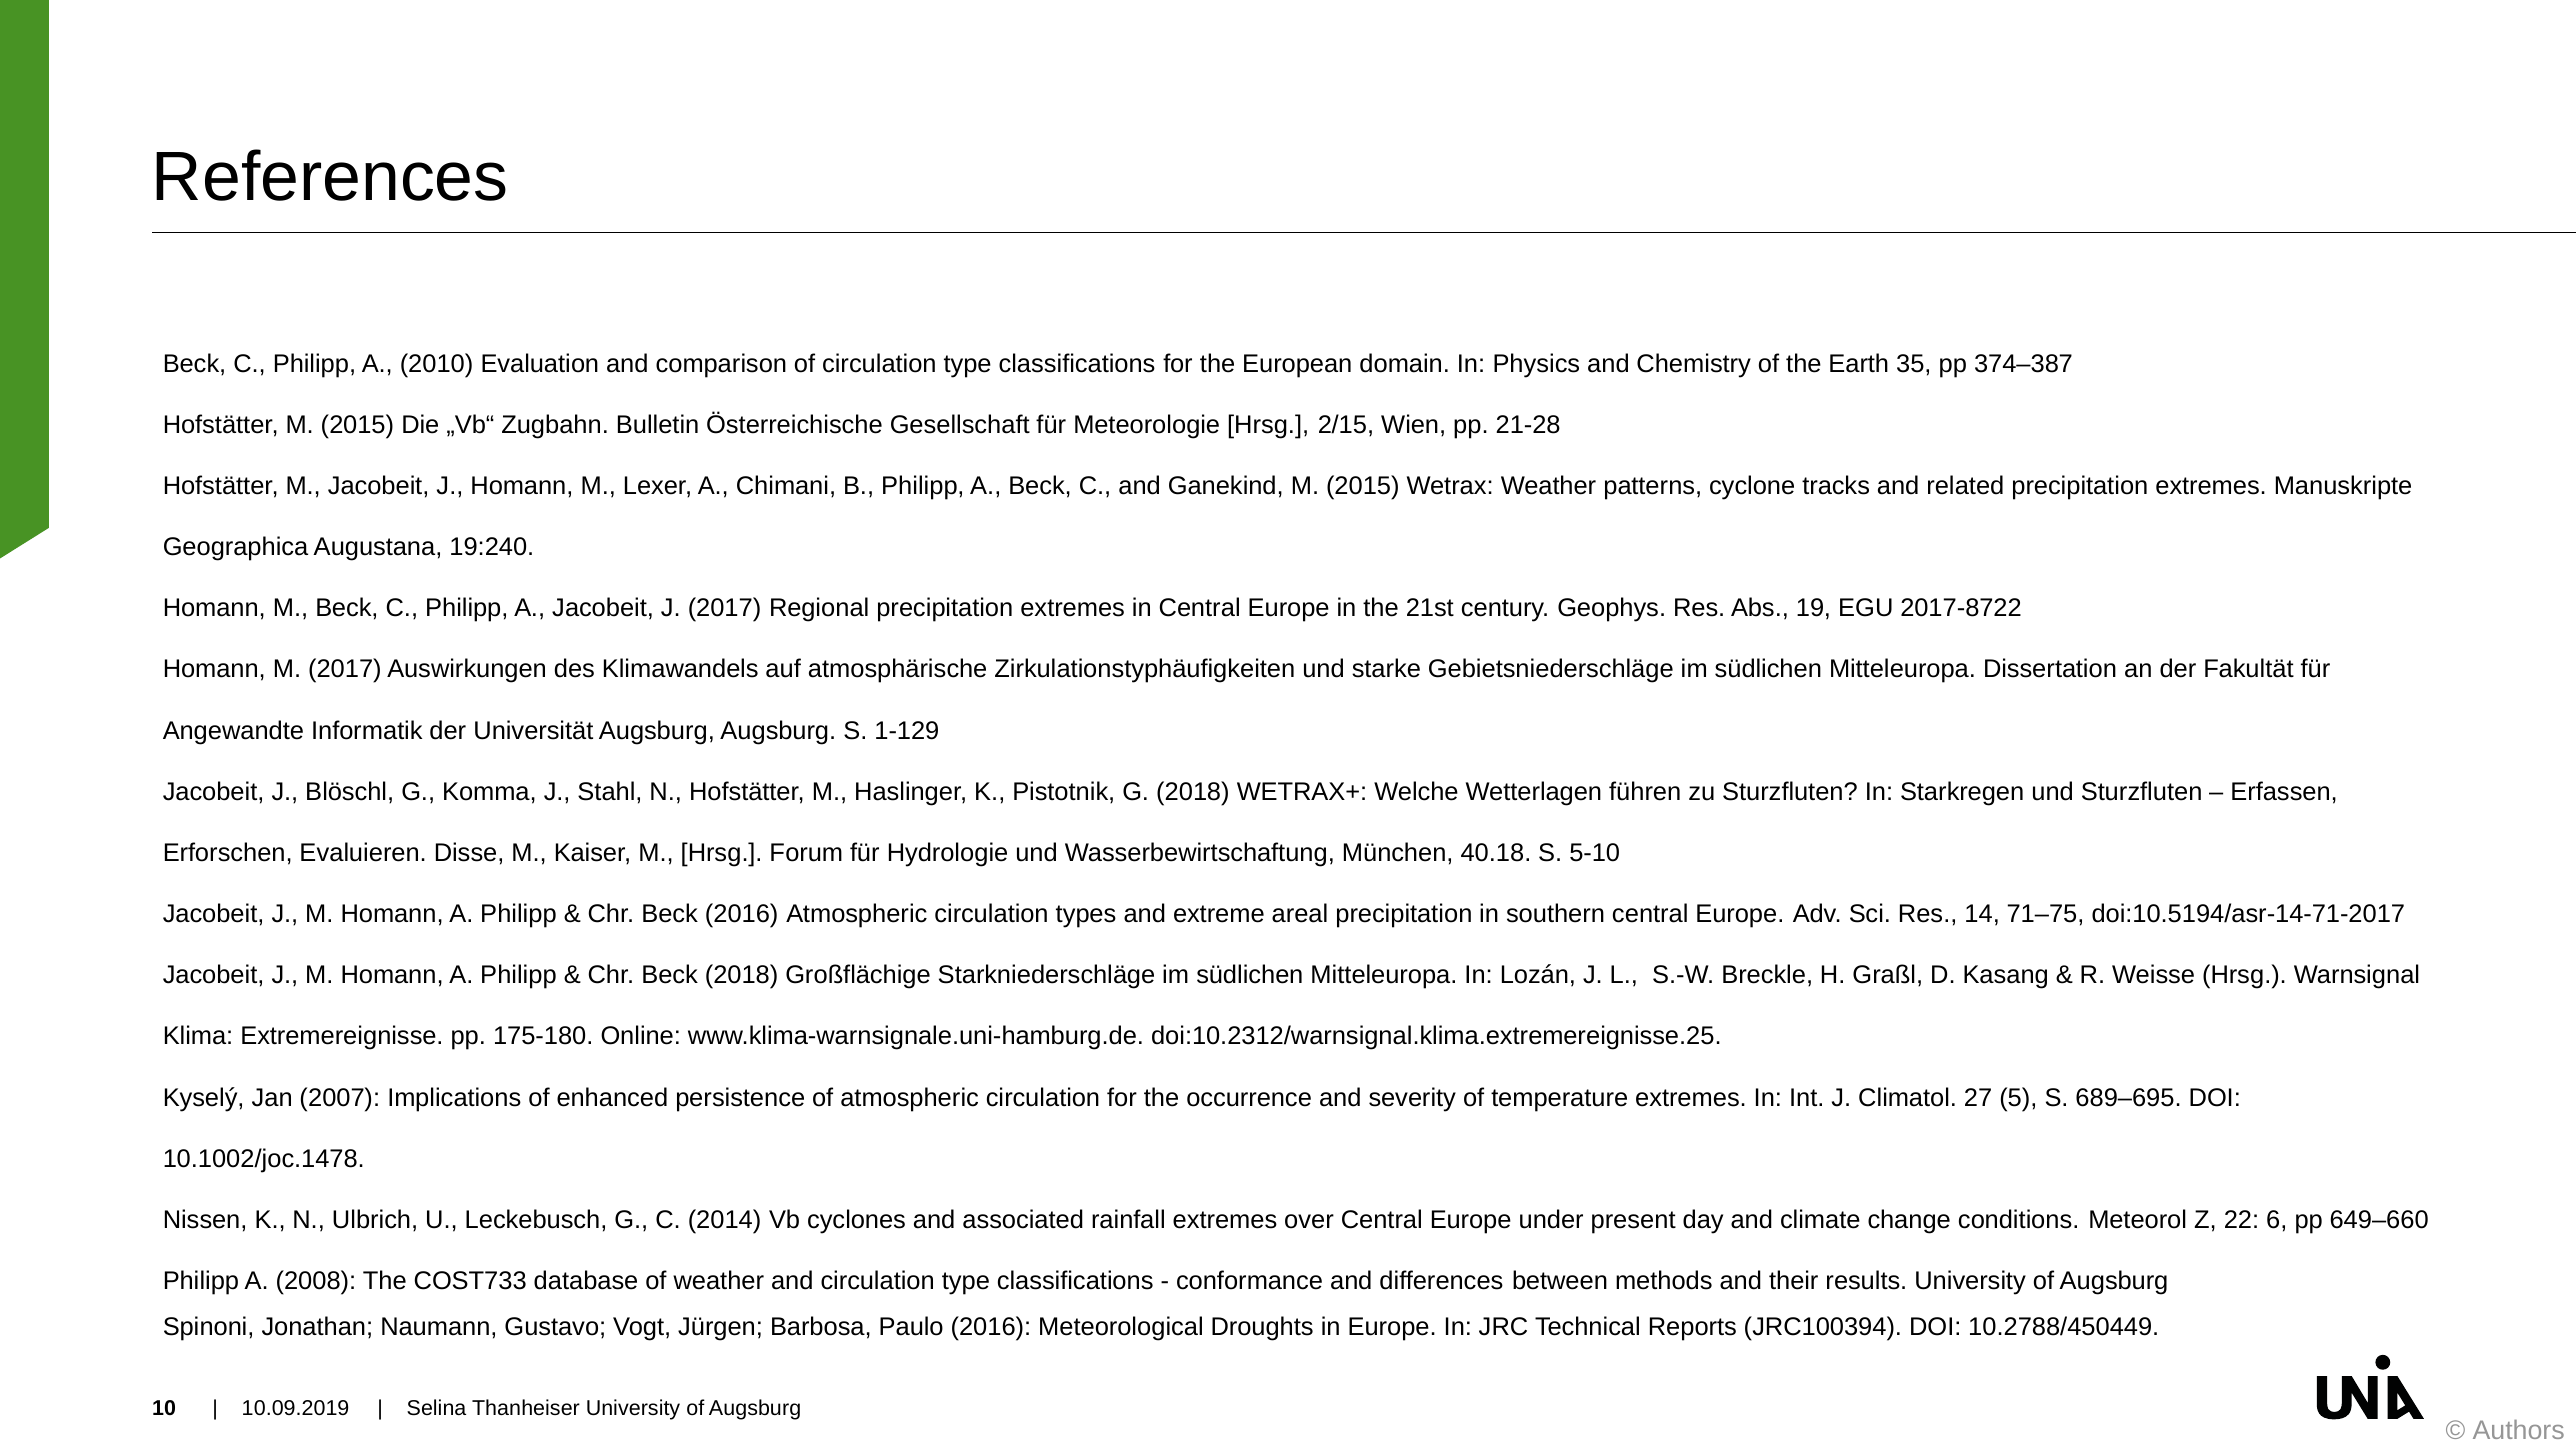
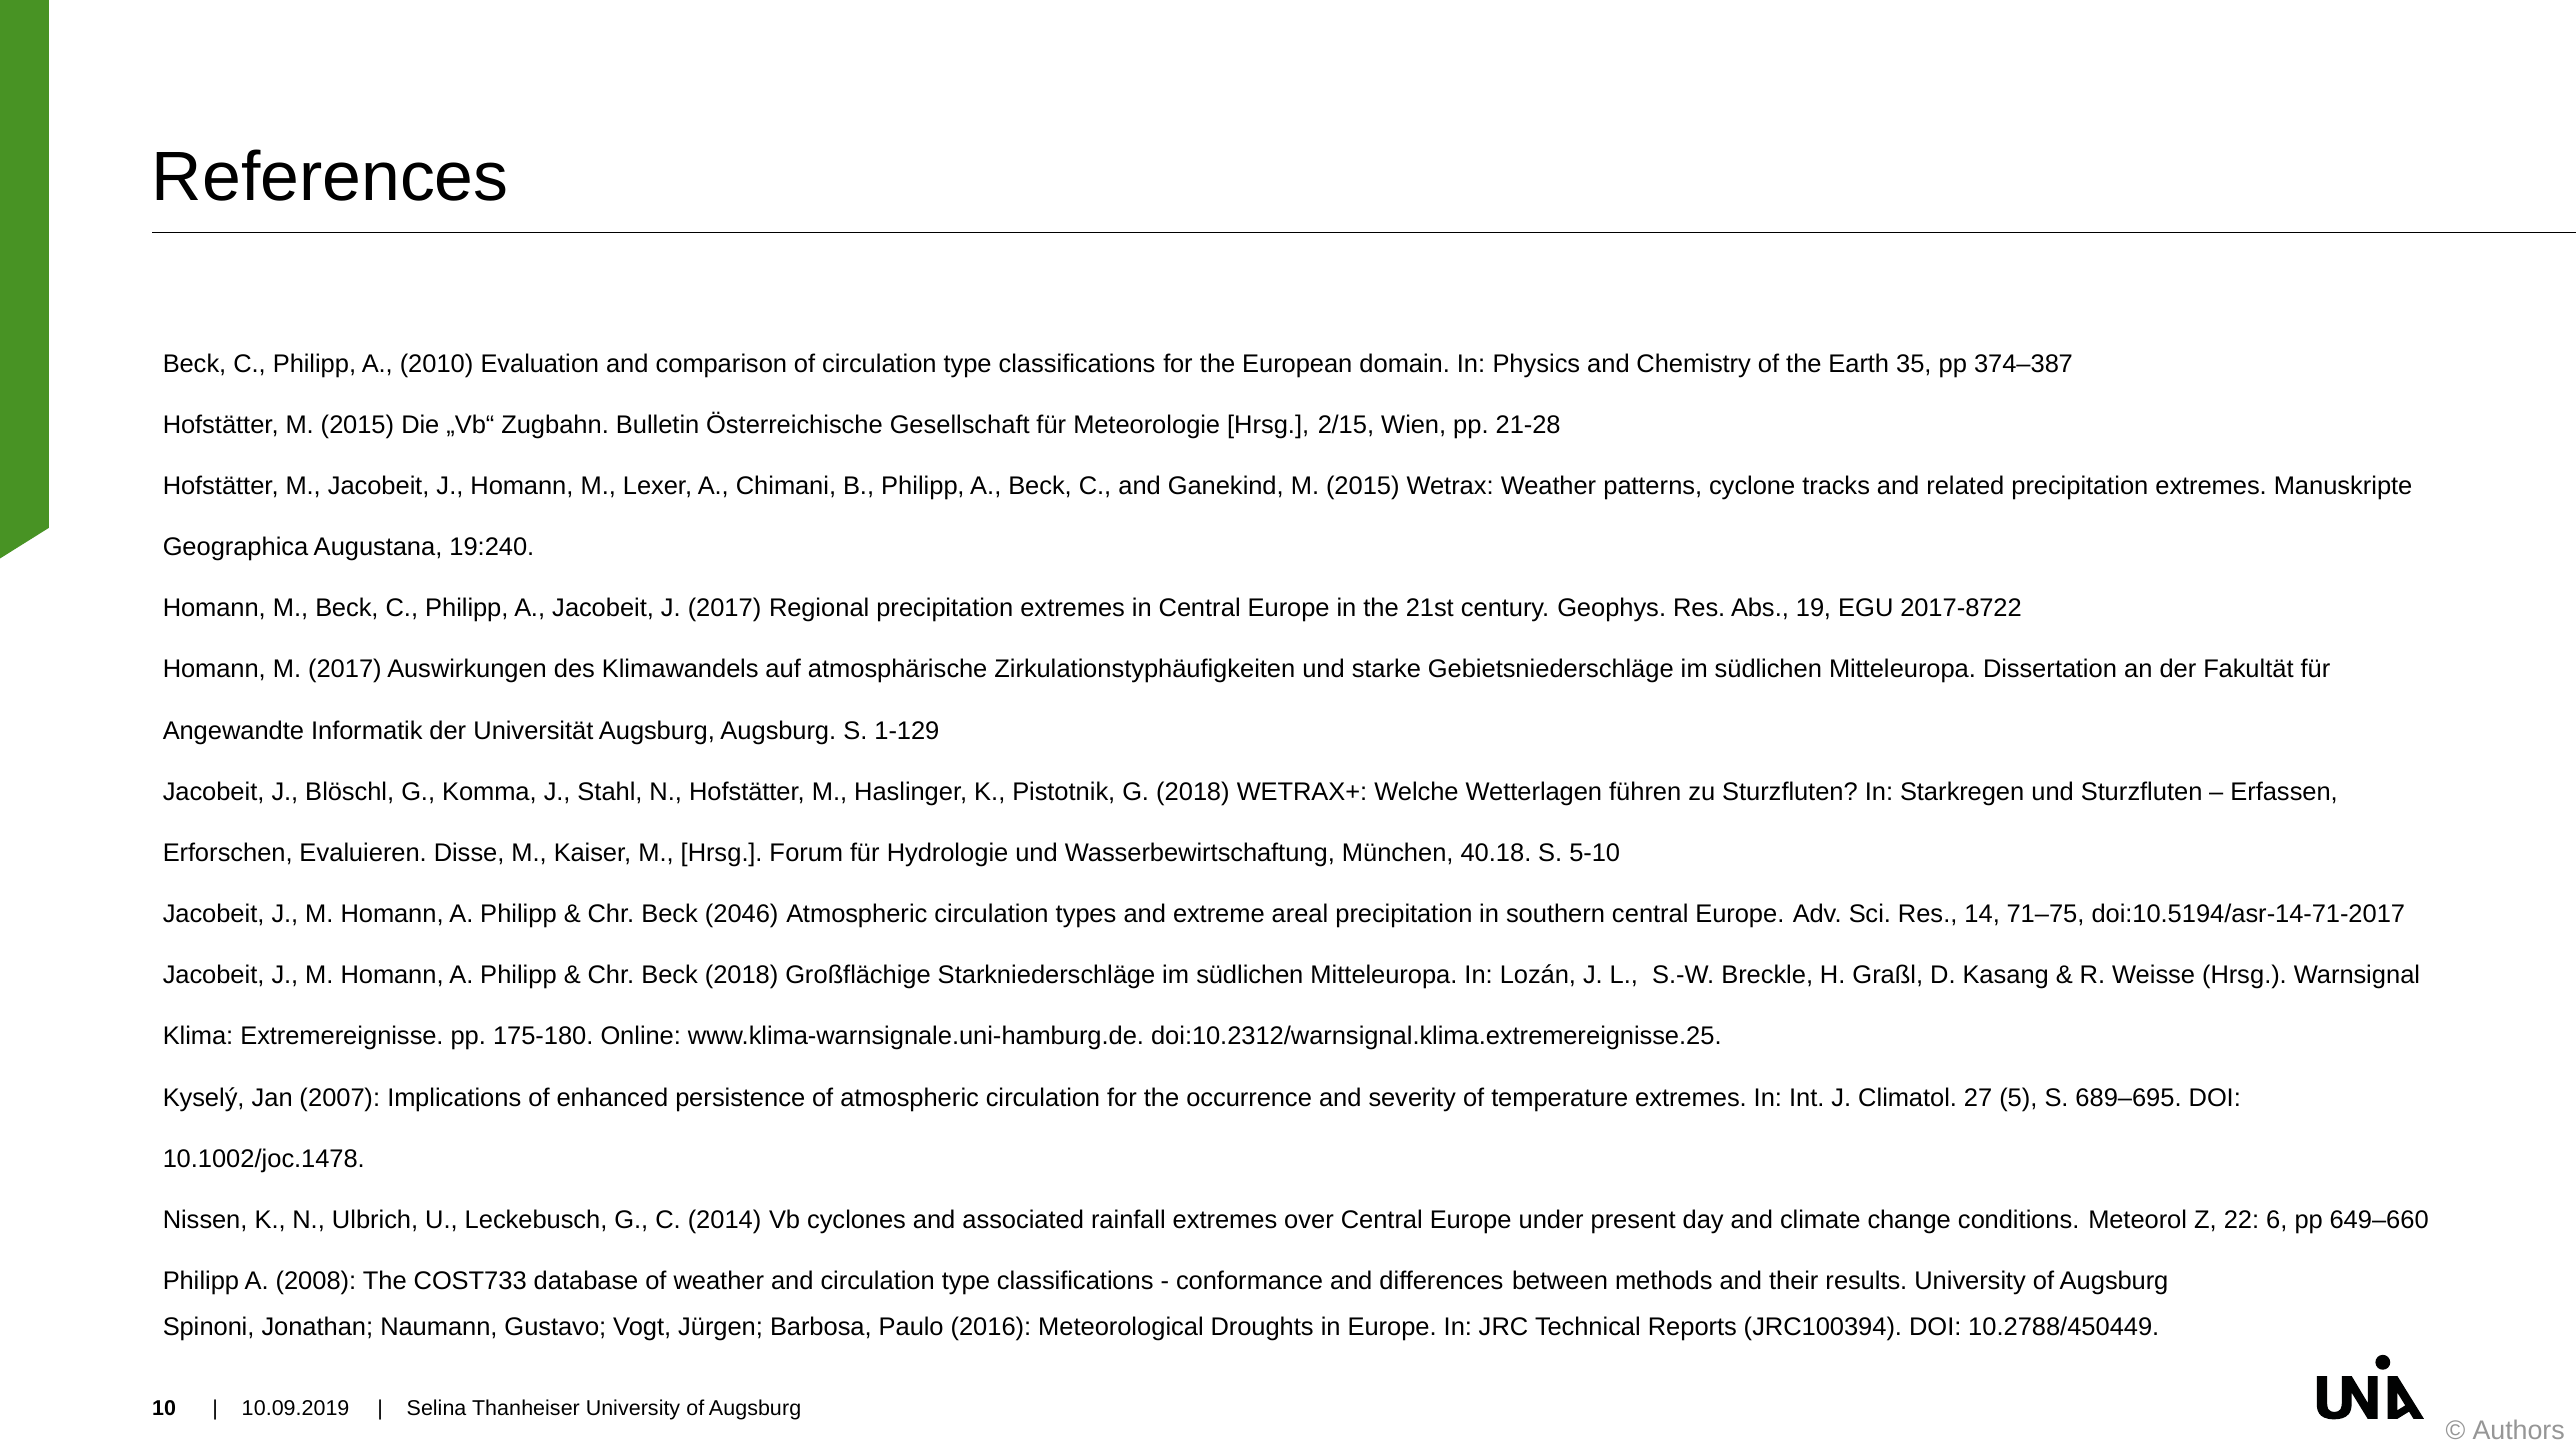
Beck 2016: 2016 -> 2046
